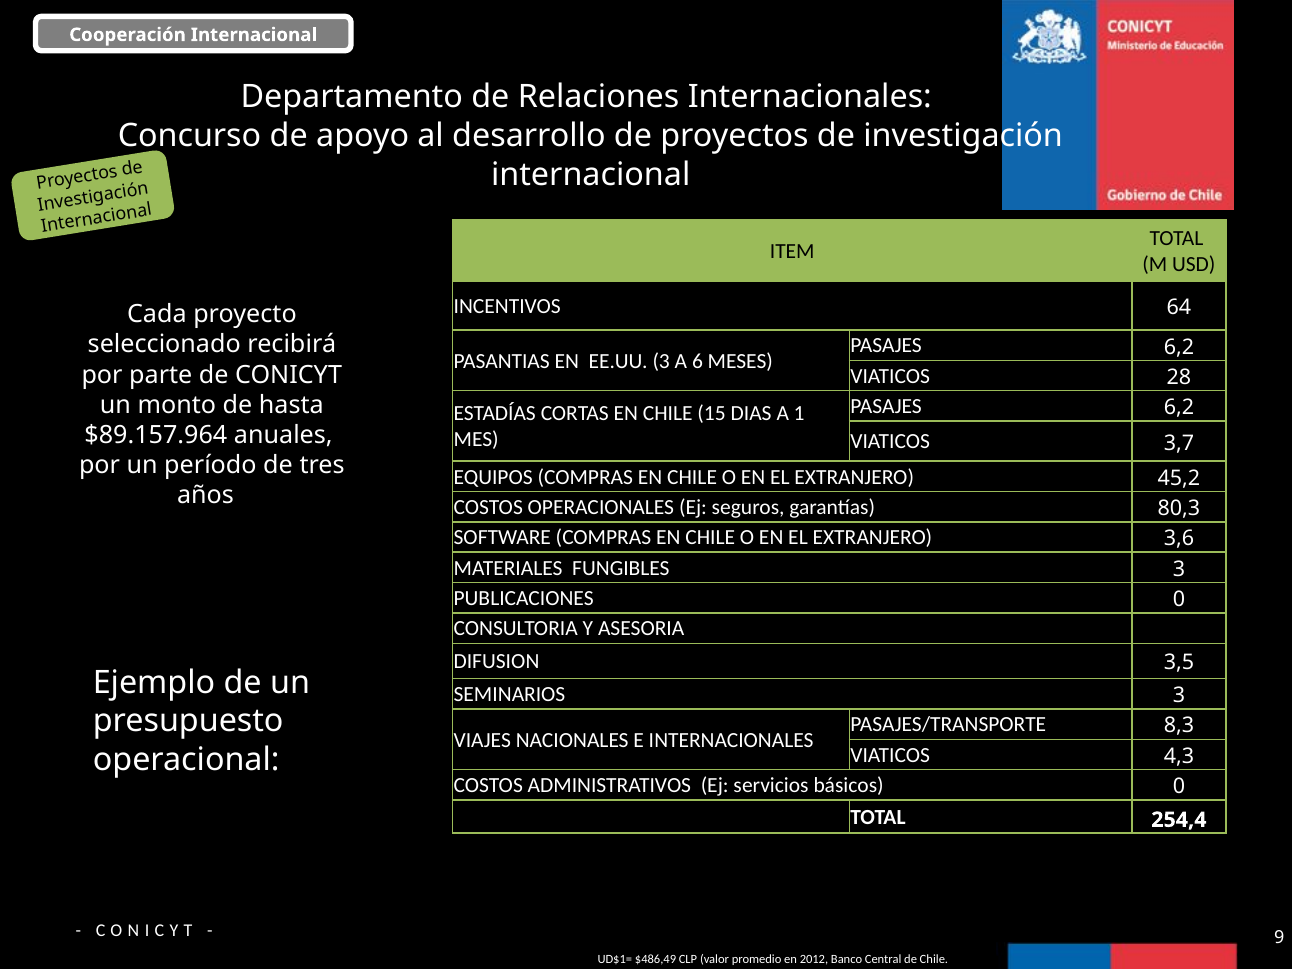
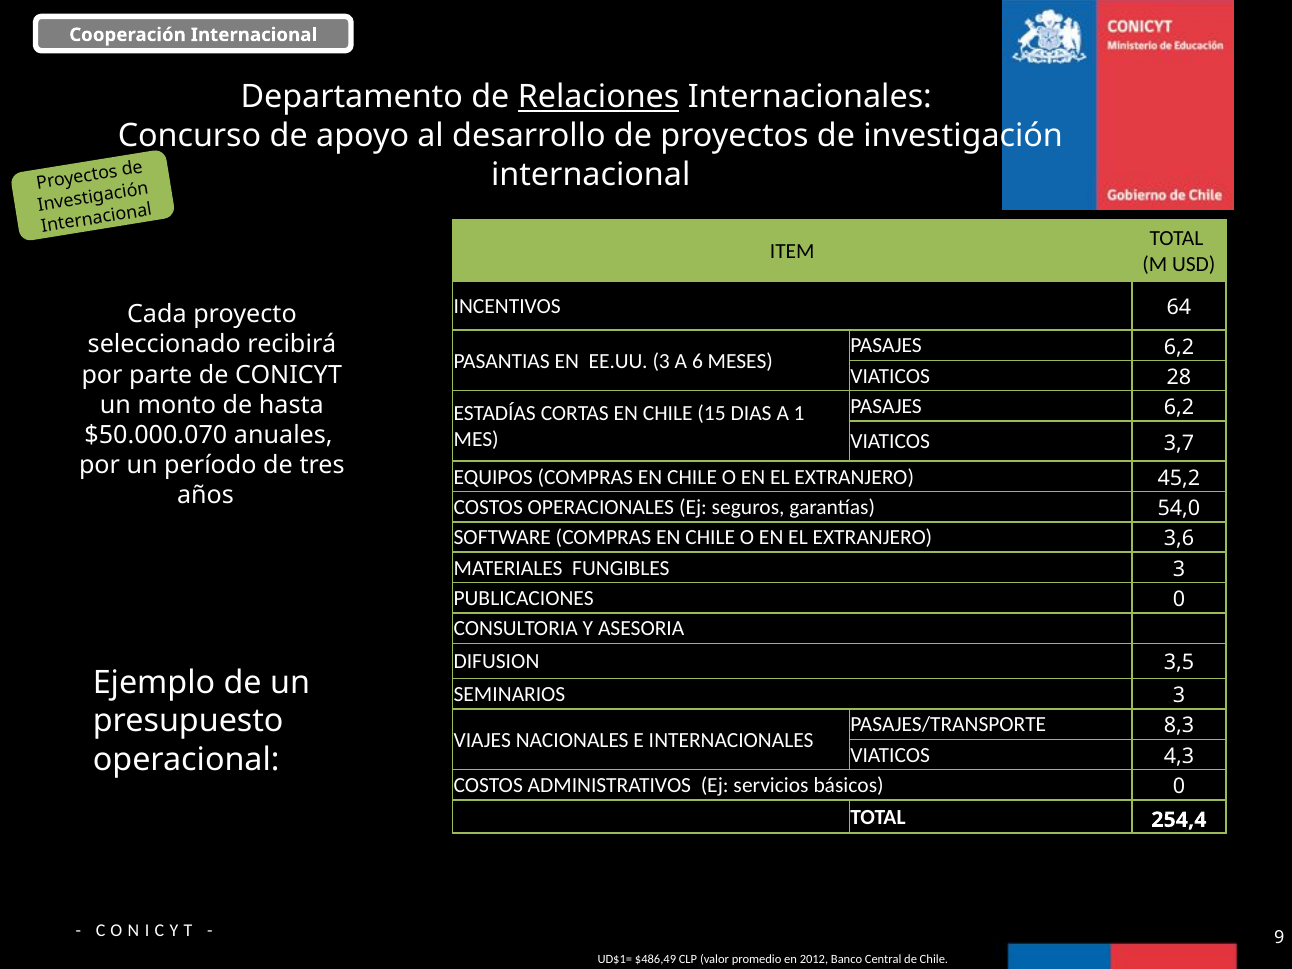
Relaciones underline: none -> present
$89.157.964: $89.157.964 -> $50.000.070
80,3: 80,3 -> 54,0
